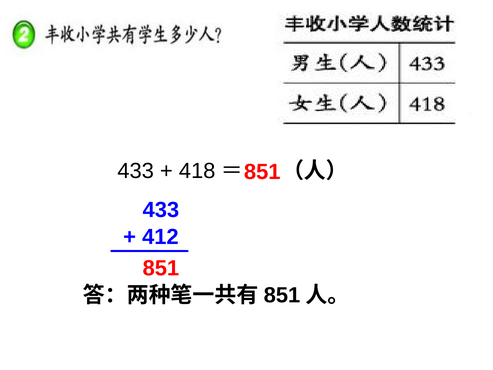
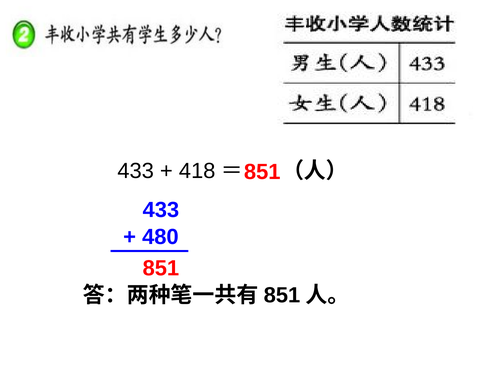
412: 412 -> 480
